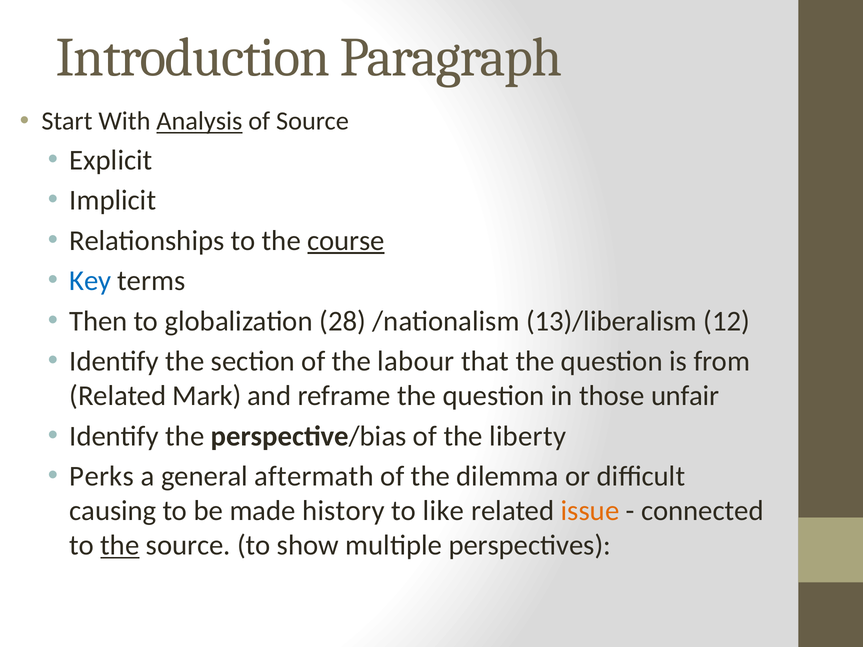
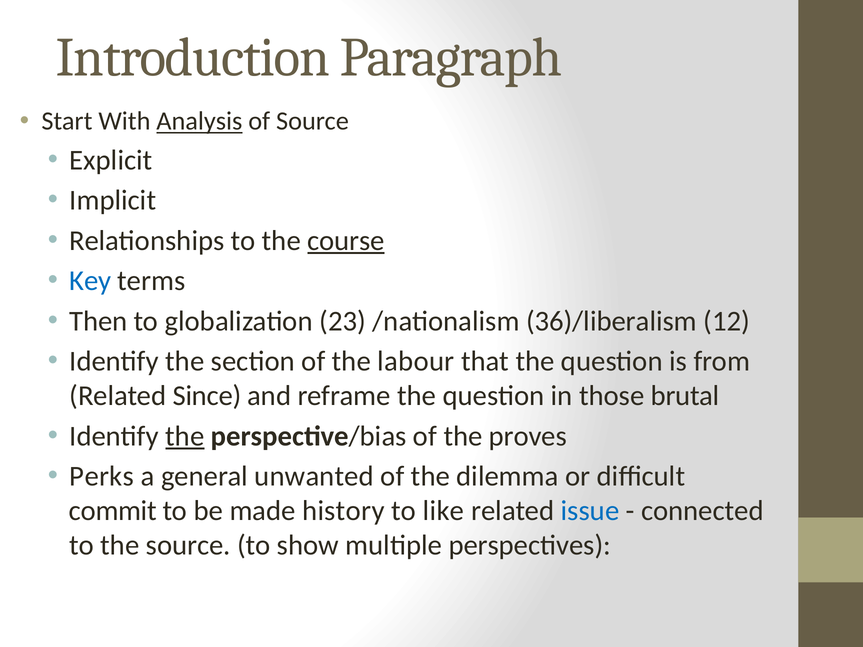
28: 28 -> 23
13)/liberalism: 13)/liberalism -> 36)/liberalism
Mark: Mark -> Since
unfair: unfair -> brutal
the at (185, 436) underline: none -> present
liberty: liberty -> proves
aftermath: aftermath -> unwanted
causing: causing -> commit
issue colour: orange -> blue
the at (120, 546) underline: present -> none
